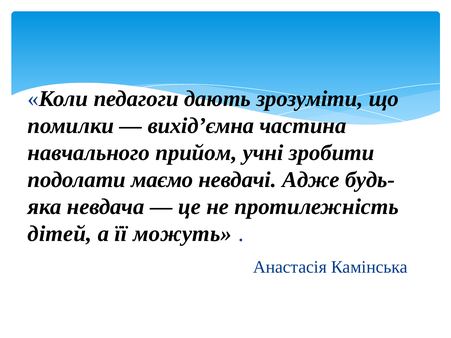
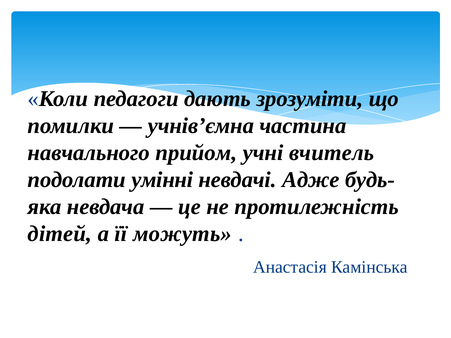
вихід’ємна: вихід’ємна -> учнів’ємна
зробити: зробити -> вчитель
маємо: маємо -> умінні
